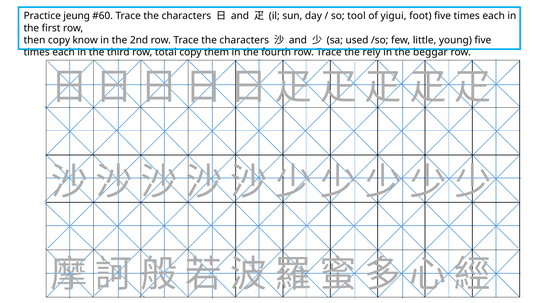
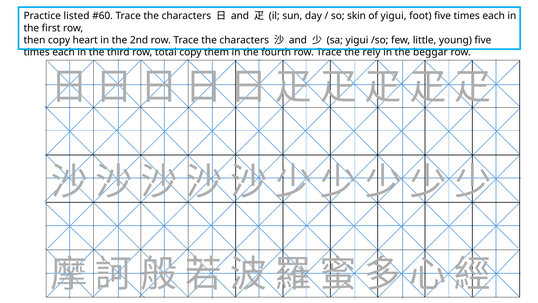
jeung: jeung -> listed
tool: tool -> skin
know: know -> heart
sa used: used -> yigui
